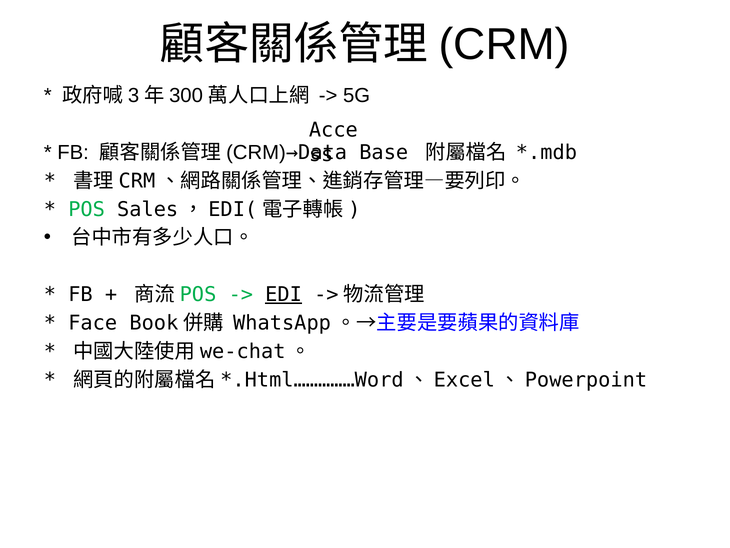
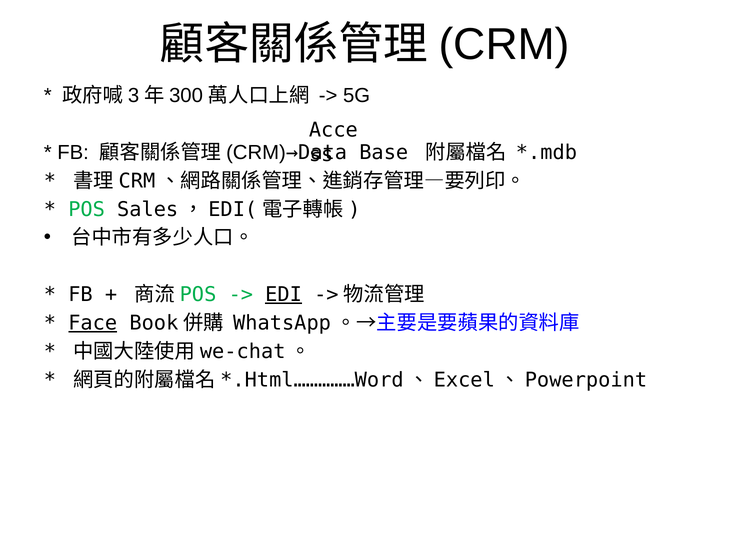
Face underline: none -> present
